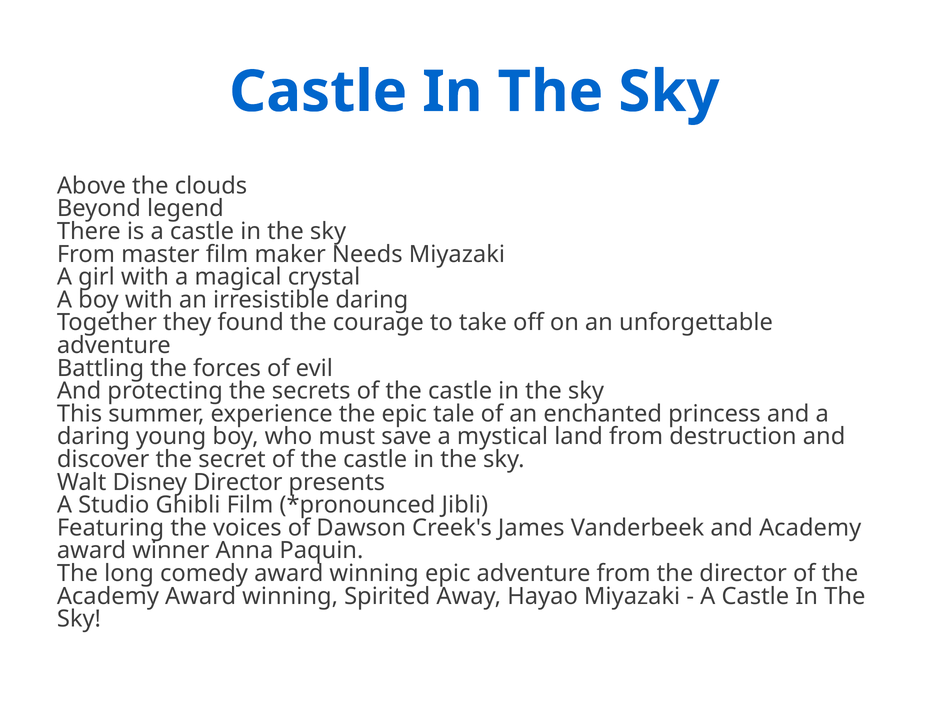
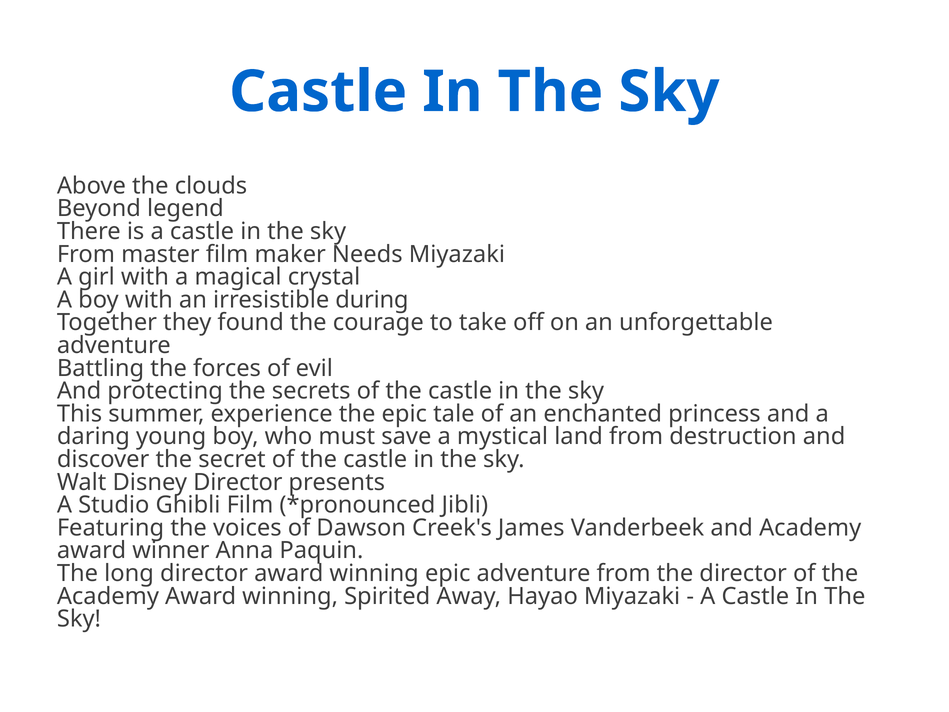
irresistible daring: daring -> during
long comedy: comedy -> director
